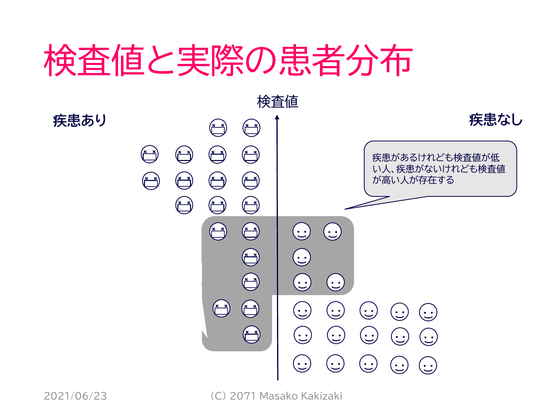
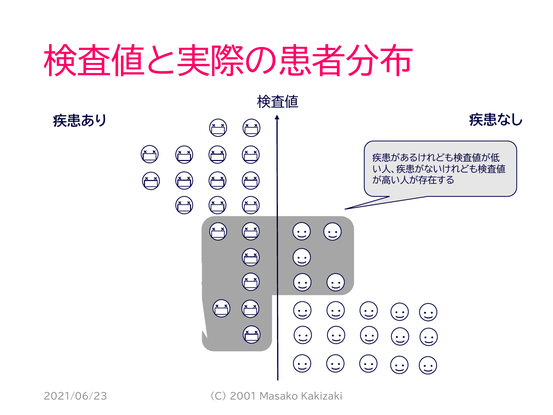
2071: 2071 -> 2001
